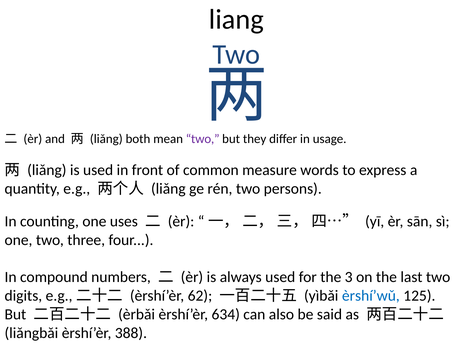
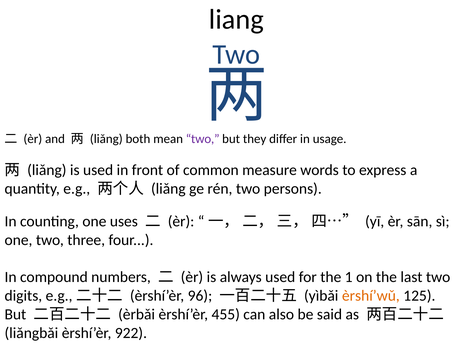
3: 3 -> 1
62: 62 -> 96
èrshí’wǔ colour: blue -> orange
634: 634 -> 455
388: 388 -> 922
